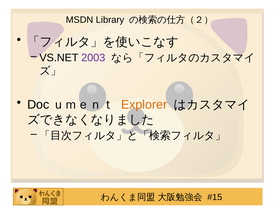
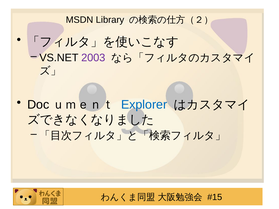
Explorer colour: orange -> blue
